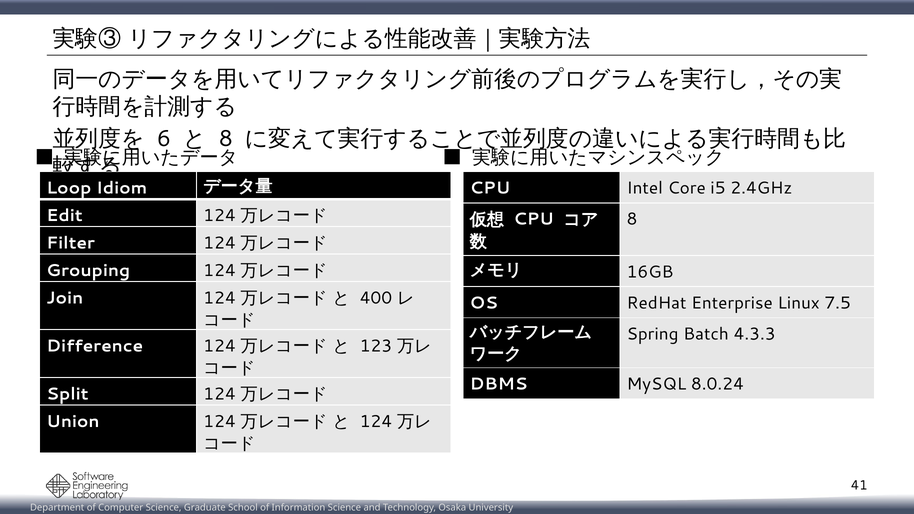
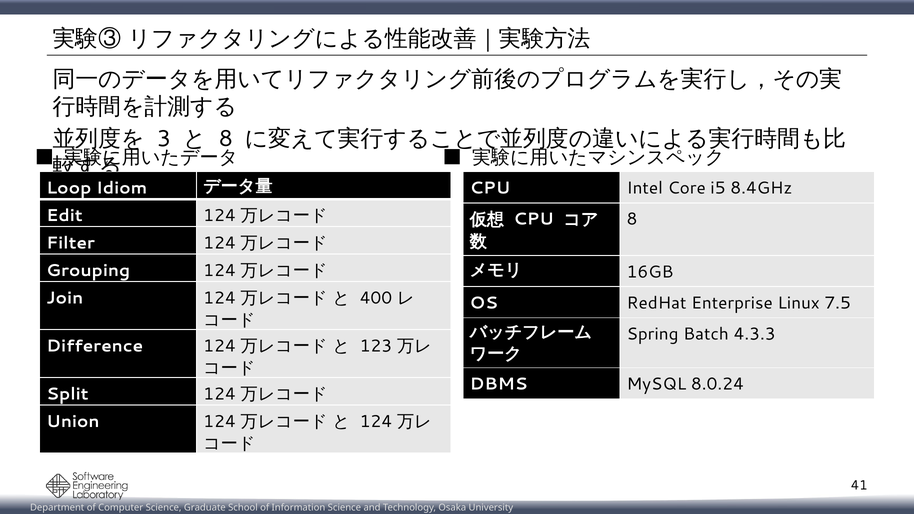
6: 6 -> 3
2.4GHz: 2.4GHz -> 8.4GHz
